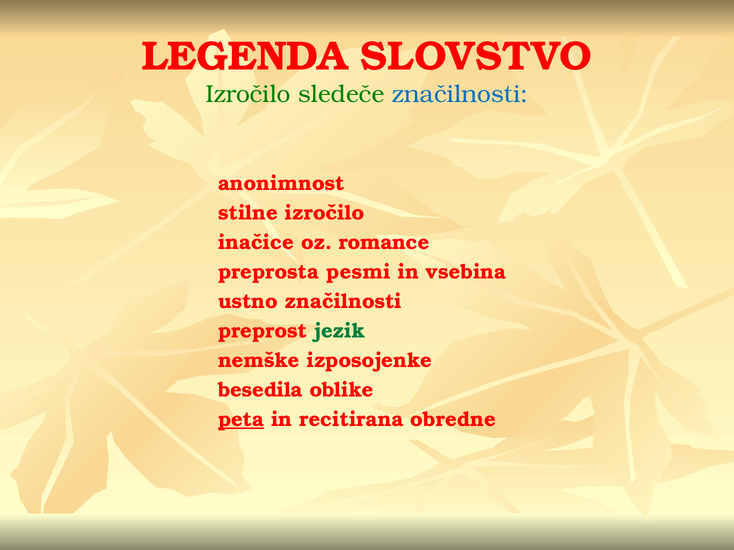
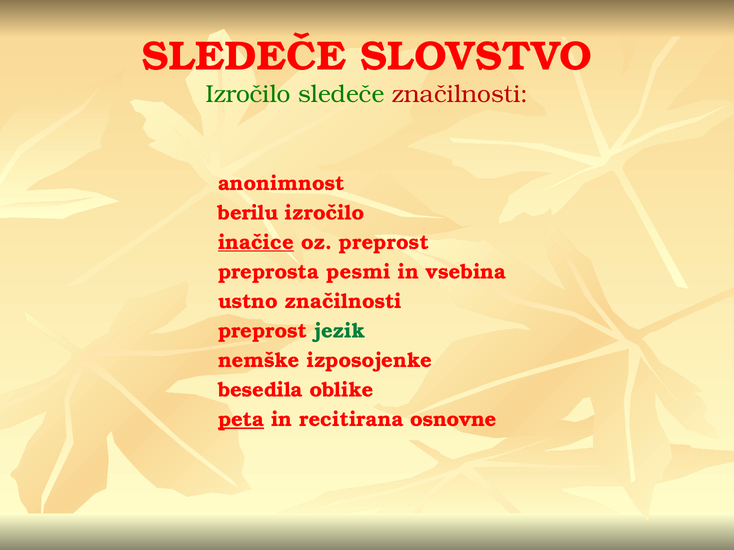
LEGENDA at (244, 56): LEGENDA -> SLEDEČE
značilnosti at (460, 94) colour: blue -> red
stilne: stilne -> berilu
inačice underline: none -> present
oz romance: romance -> preprost
obredne: obredne -> osnovne
